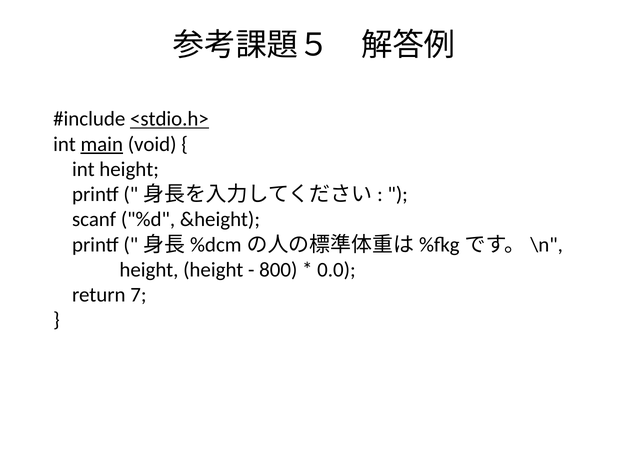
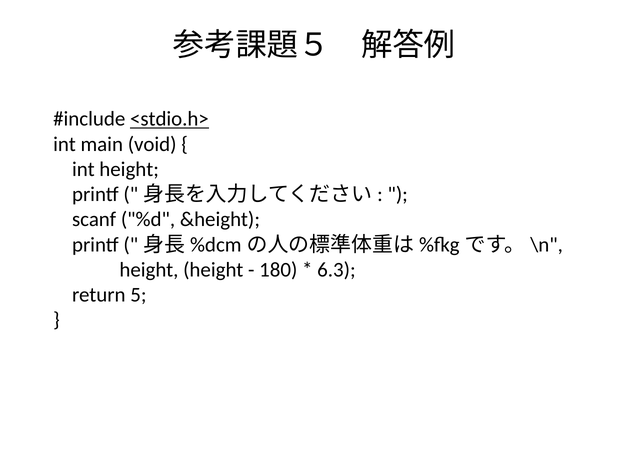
main underline: present -> none
800: 800 -> 180
0.0: 0.0 -> 6.3
7: 7 -> 5
